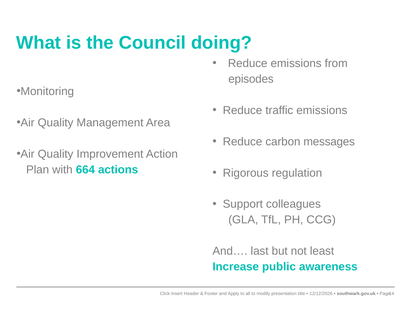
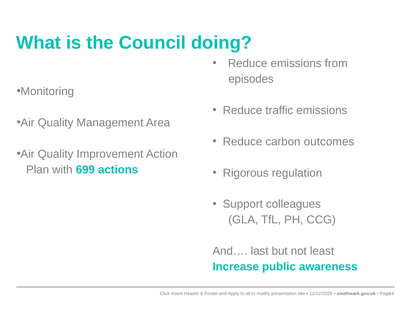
messages: messages -> outcomes
664: 664 -> 699
